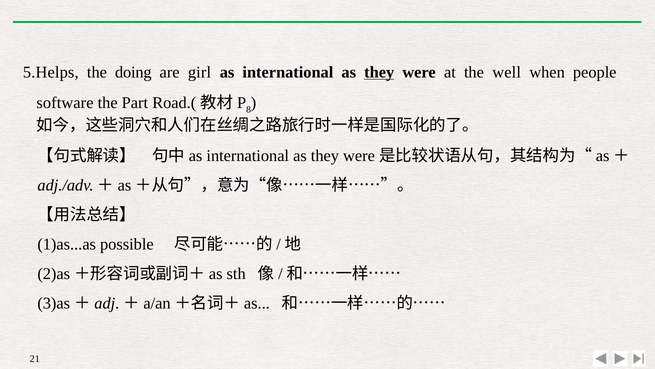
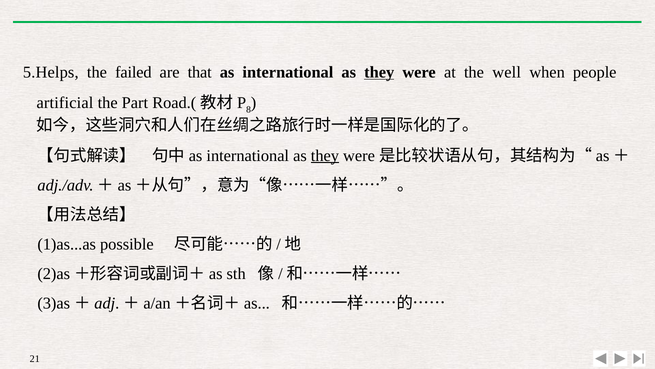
doing: doing -> failed
girl: girl -> that
software: software -> artificial
they at (325, 155) underline: none -> present
